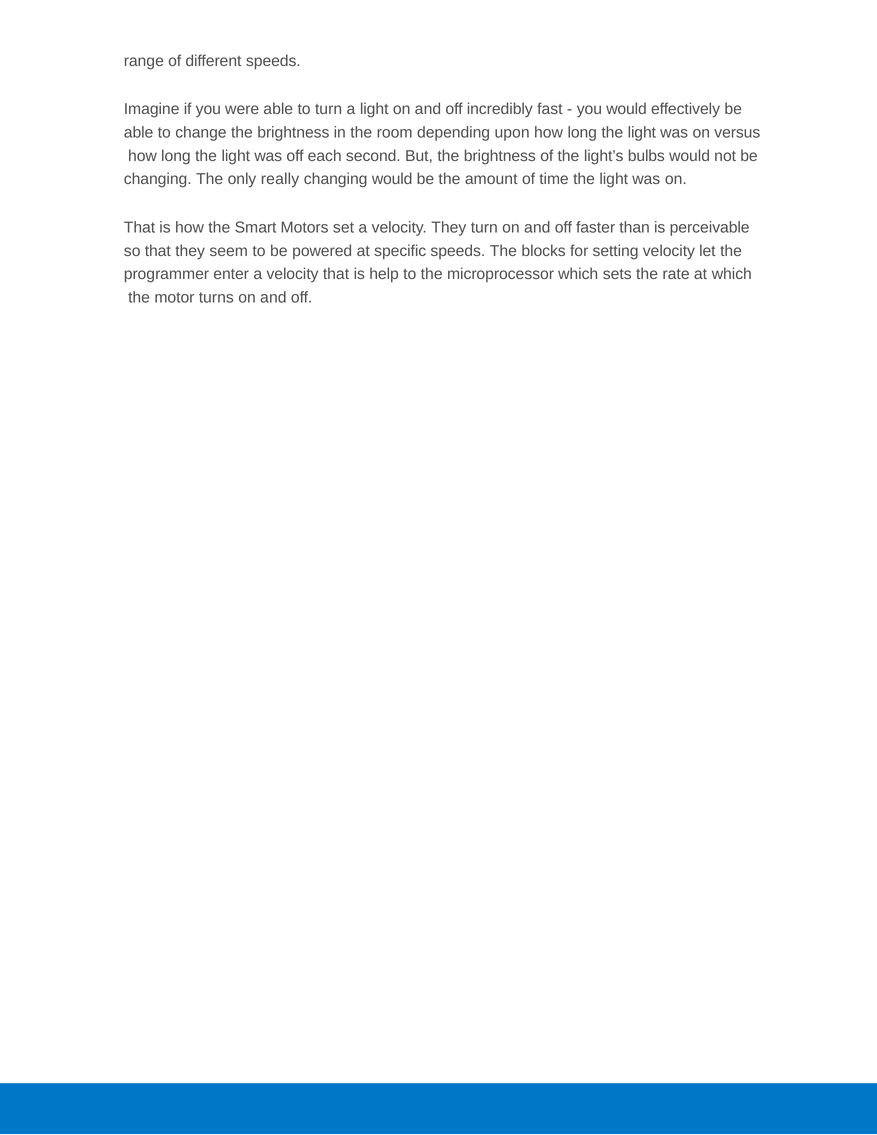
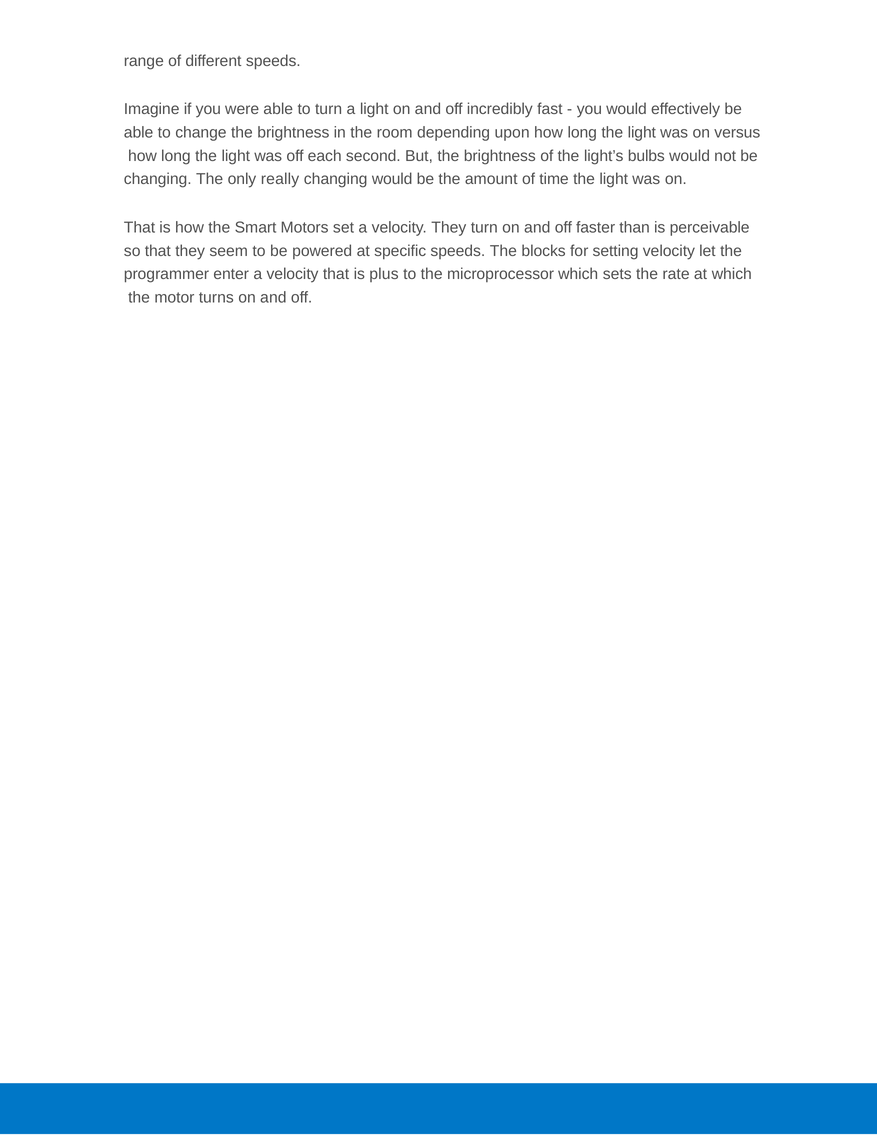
help: help -> plus
